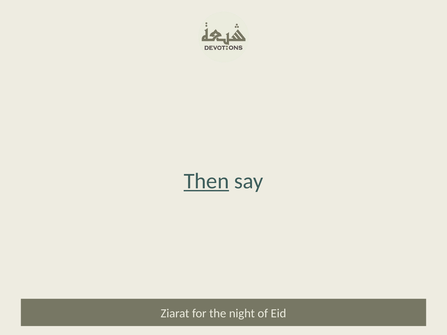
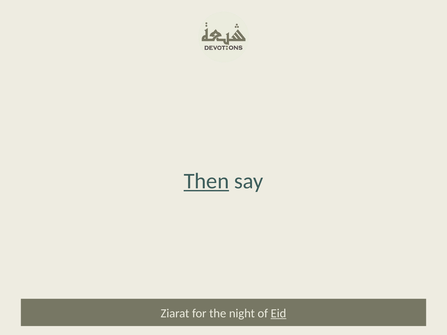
Eid underline: none -> present
